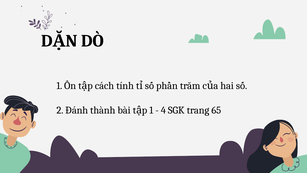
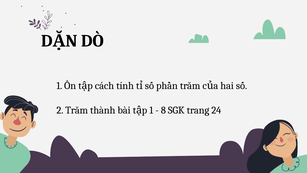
2 Đánh: Đánh -> Trăm
4: 4 -> 8
65: 65 -> 24
